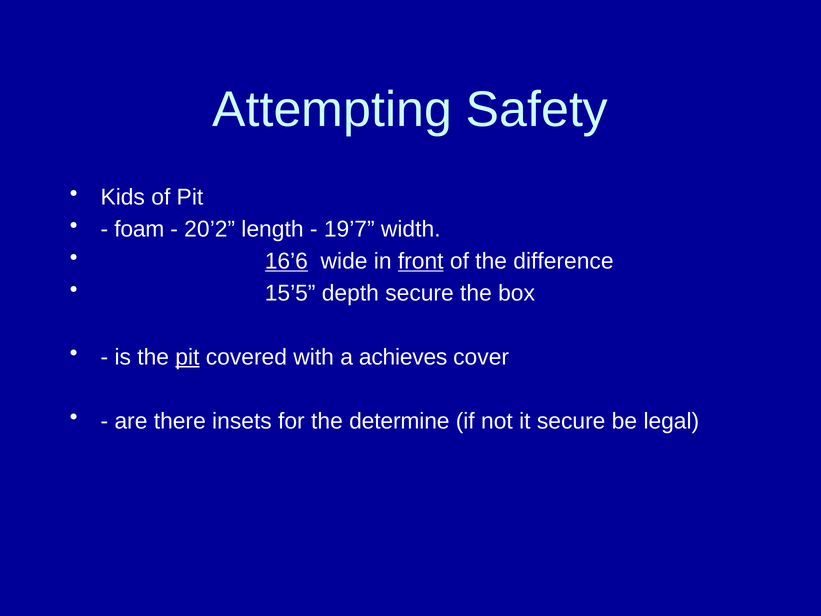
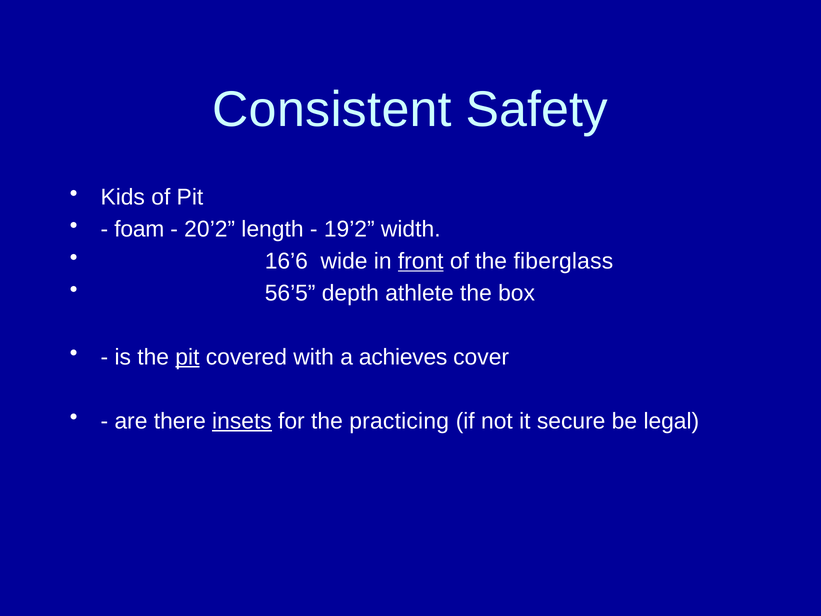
Attempting: Attempting -> Consistent
19’7: 19’7 -> 19’2
16’6 underline: present -> none
difference: difference -> fiberglass
15’5: 15’5 -> 56’5
depth secure: secure -> athlete
insets underline: none -> present
determine: determine -> practicing
